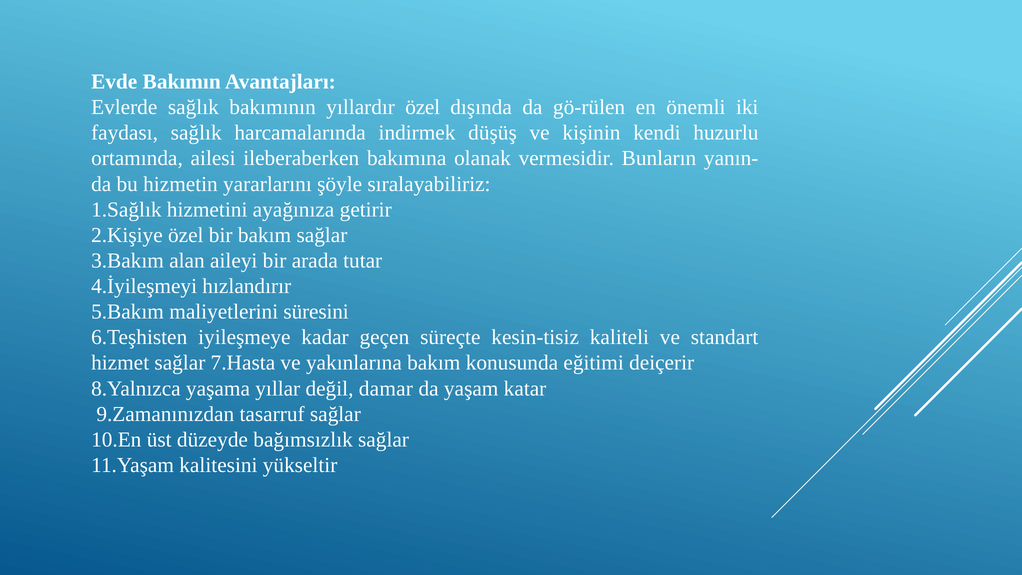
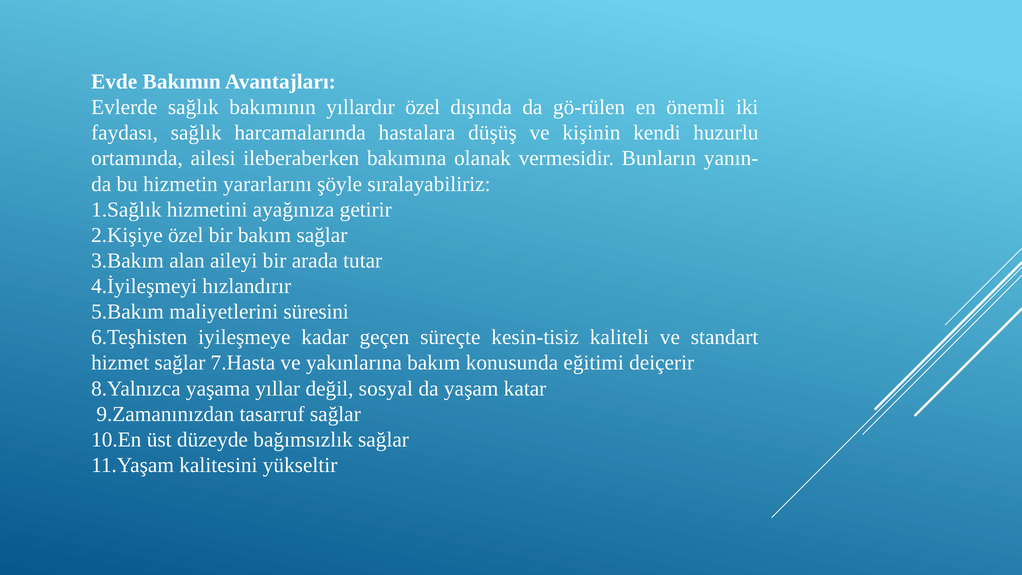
indirmek: indirmek -> hastalara
damar: damar -> sosyal
